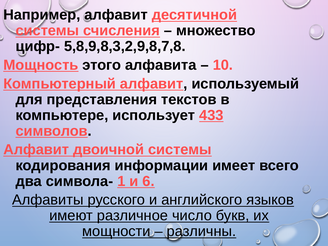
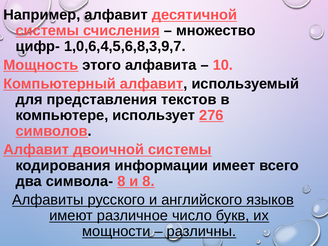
5,8,9,8,3,2,9,8,7,8: 5,8,9,8,3,2,9,8,7,8 -> 1,0,6,4,5,6,8,3,9,7
433: 433 -> 276
символа- 1: 1 -> 8
и 6: 6 -> 8
